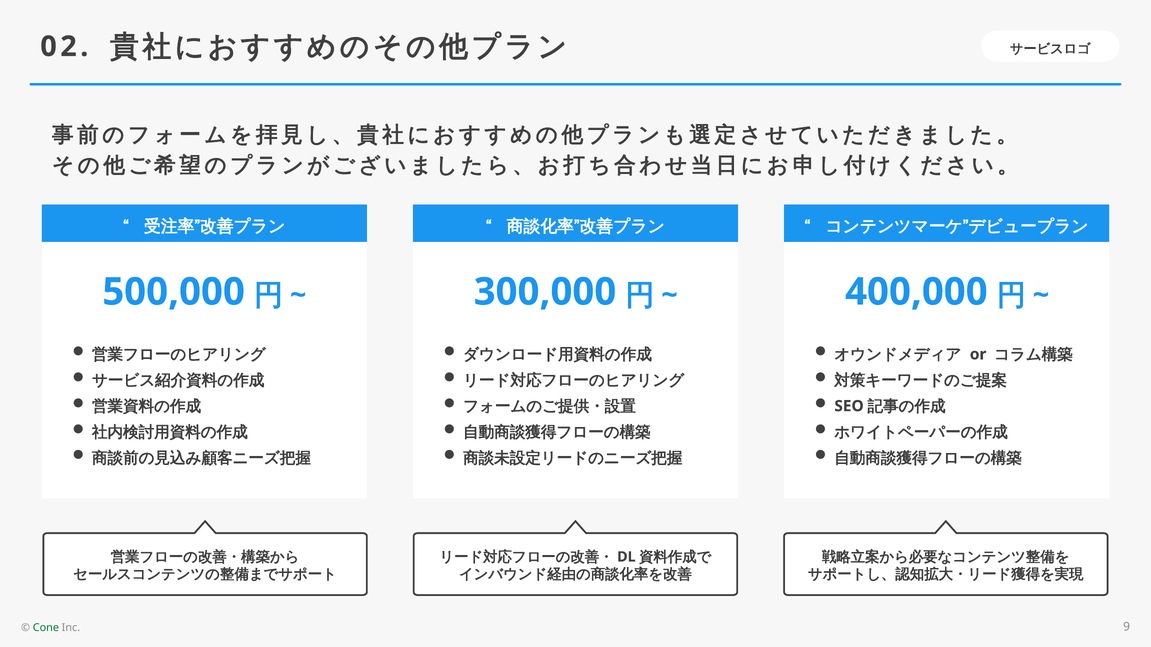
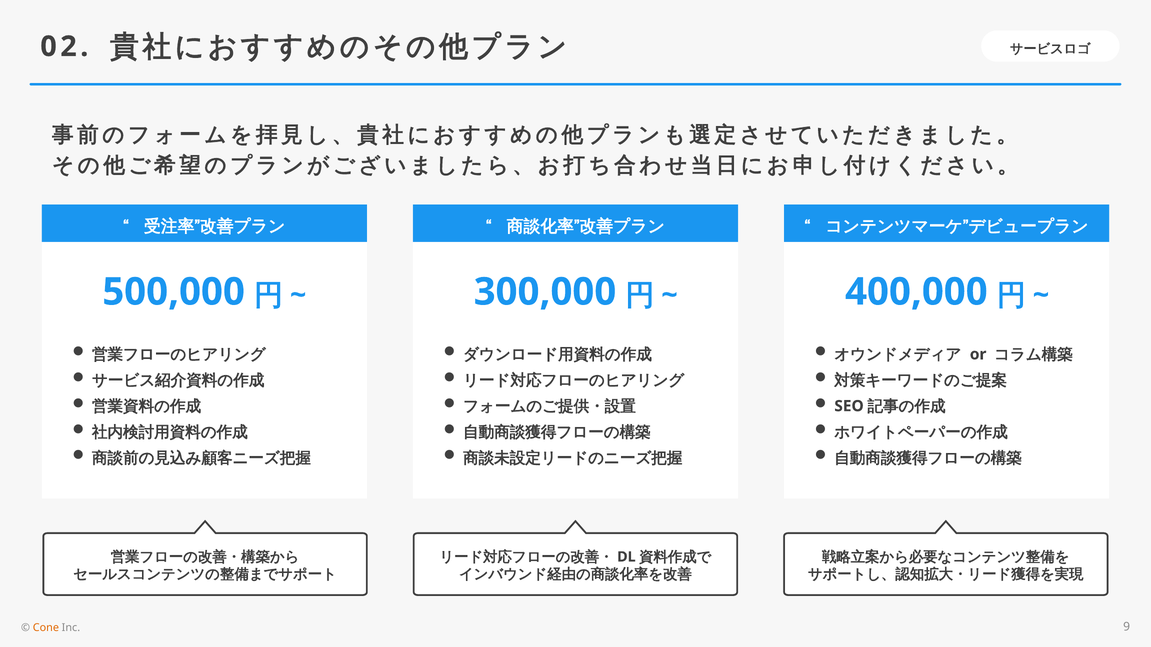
Cone colour: green -> orange
